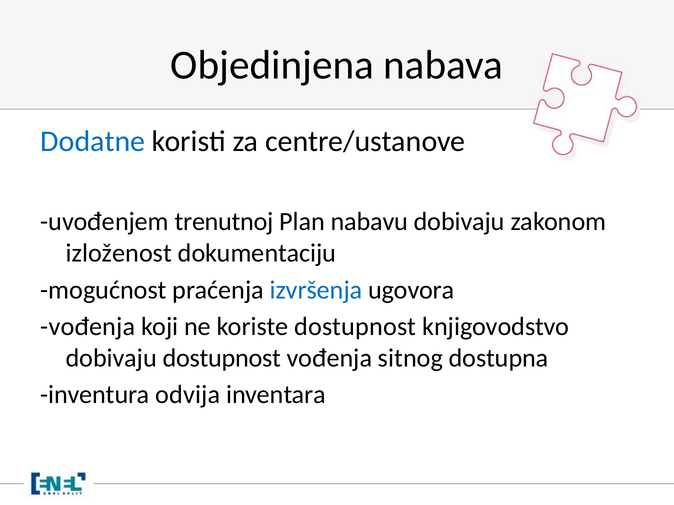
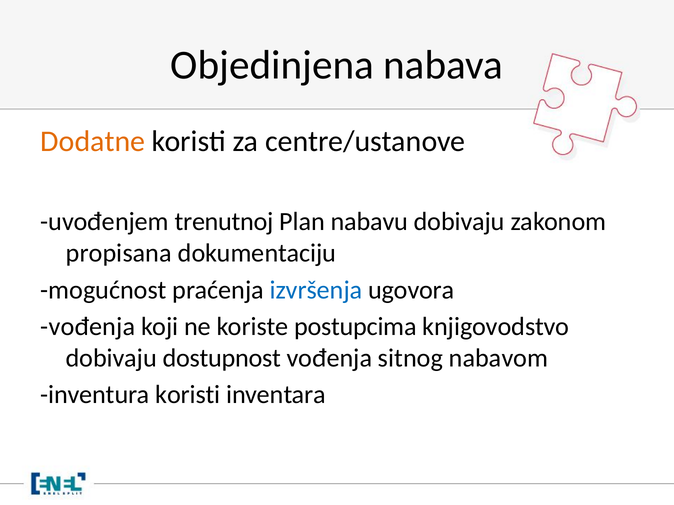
Dodatne colour: blue -> orange
izloženost: izloženost -> propisana
koriste dostupnost: dostupnost -> postupcima
dostupna: dostupna -> nabavom
inventura odvija: odvija -> koristi
